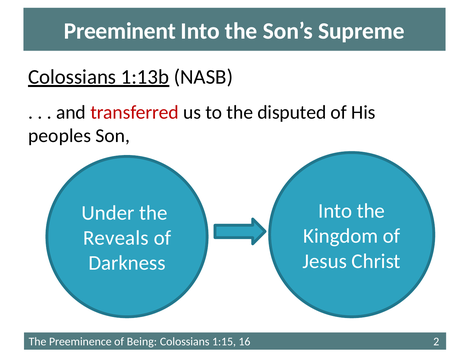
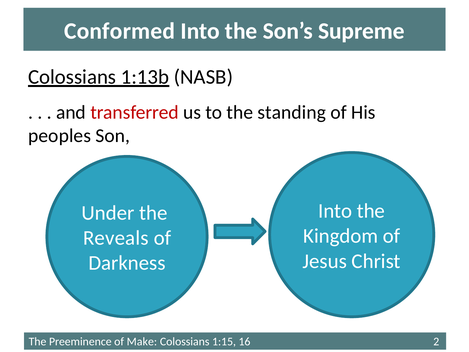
Preeminent: Preeminent -> Conformed
disputed: disputed -> standing
Being: Being -> Make
